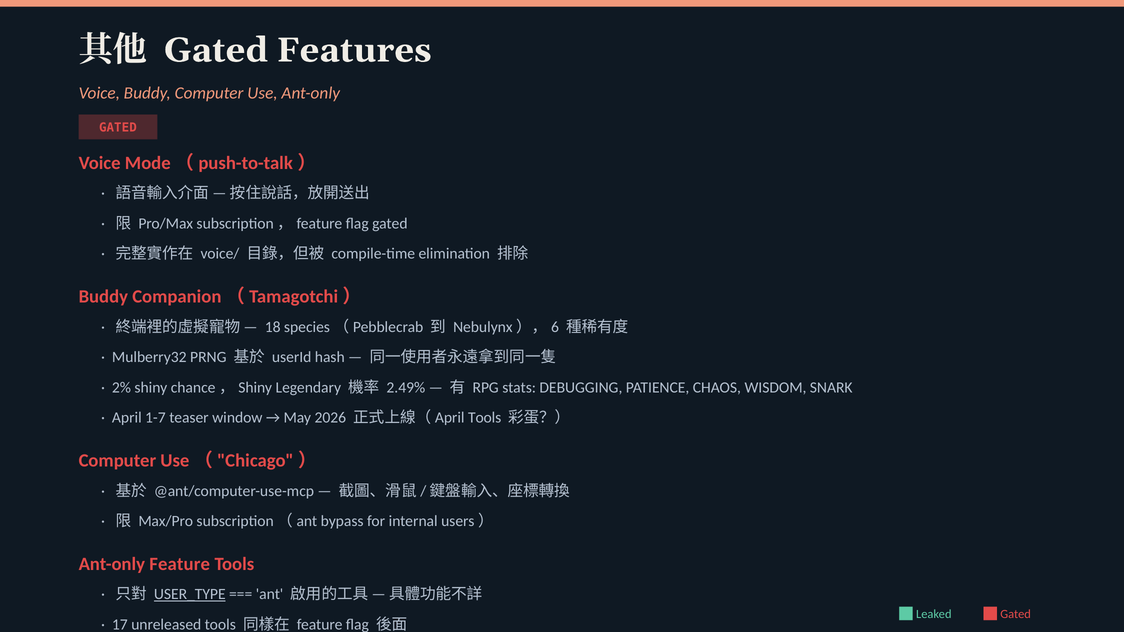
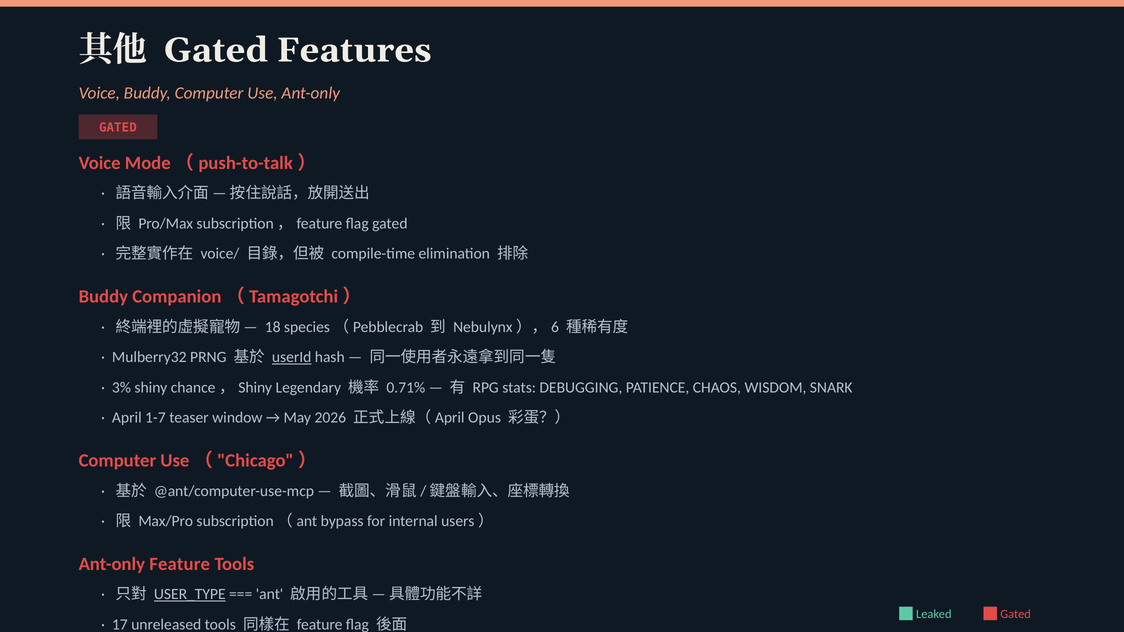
userId underline: none -> present
2%: 2% -> 3%
2.49%: 2.49% -> 0.71%
Tools at (485, 418): Tools -> Opus
